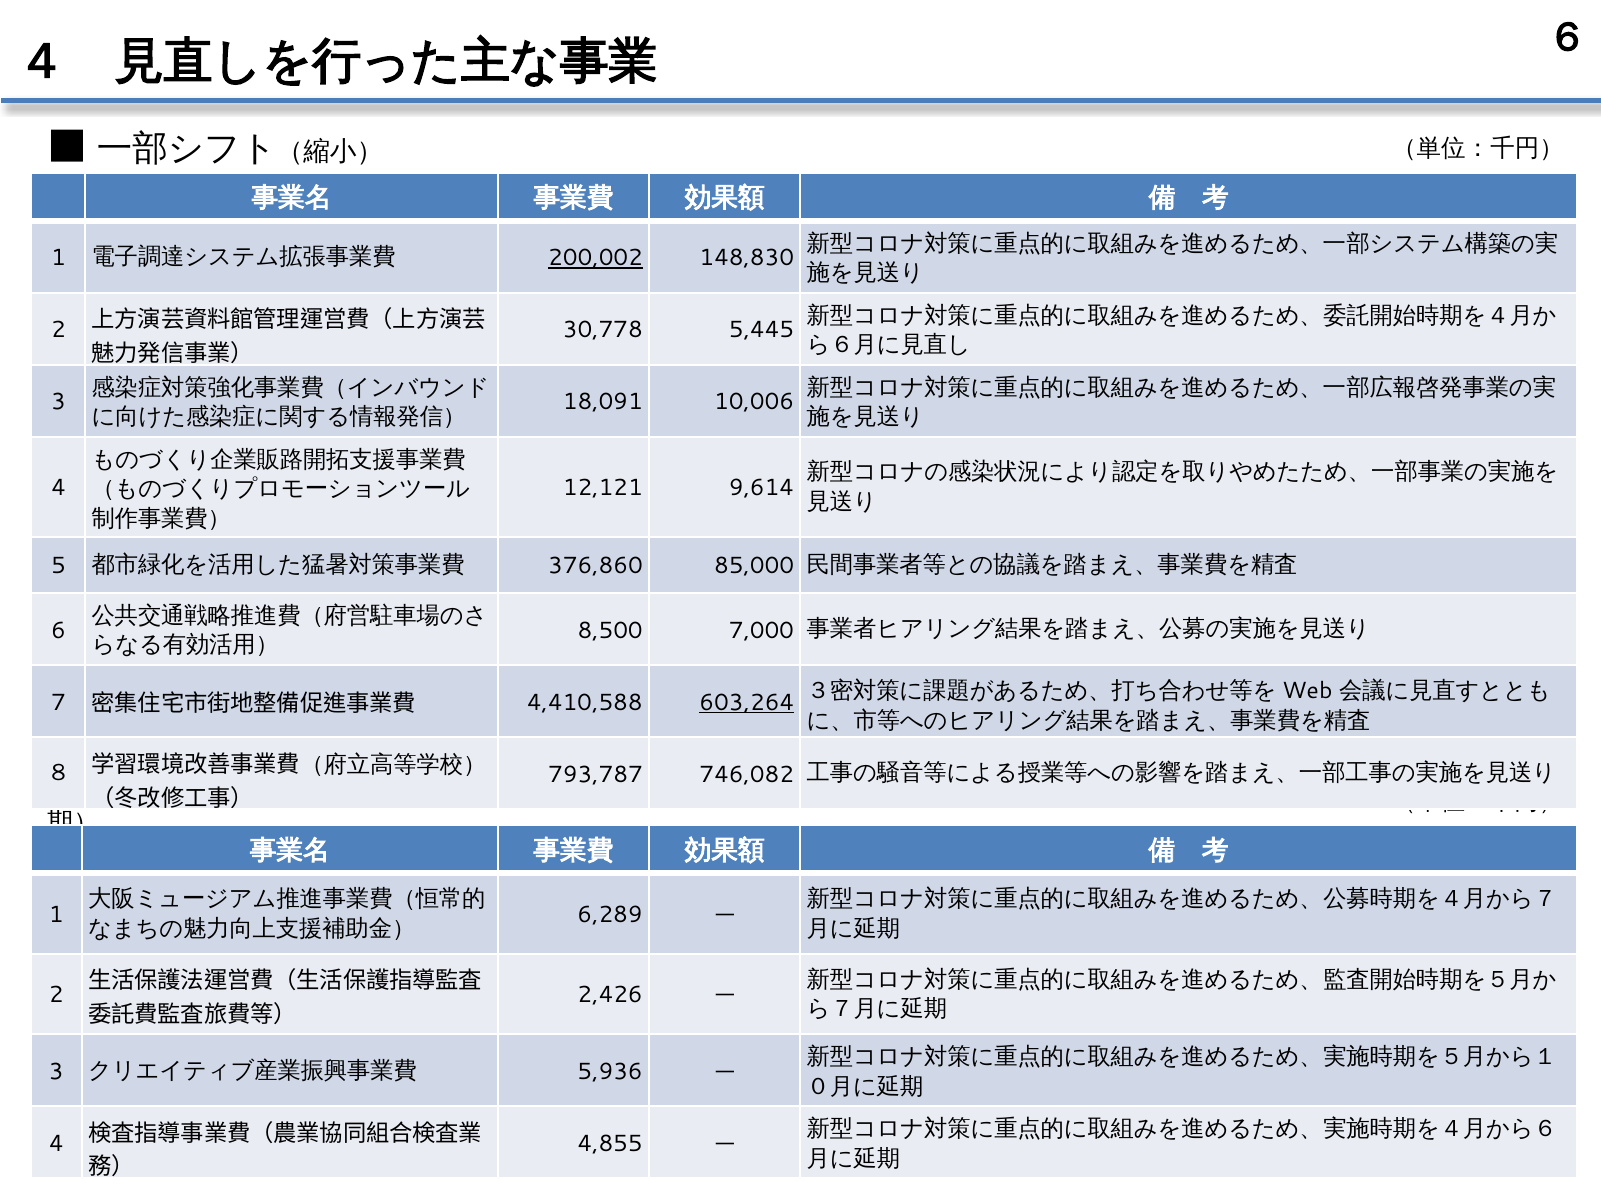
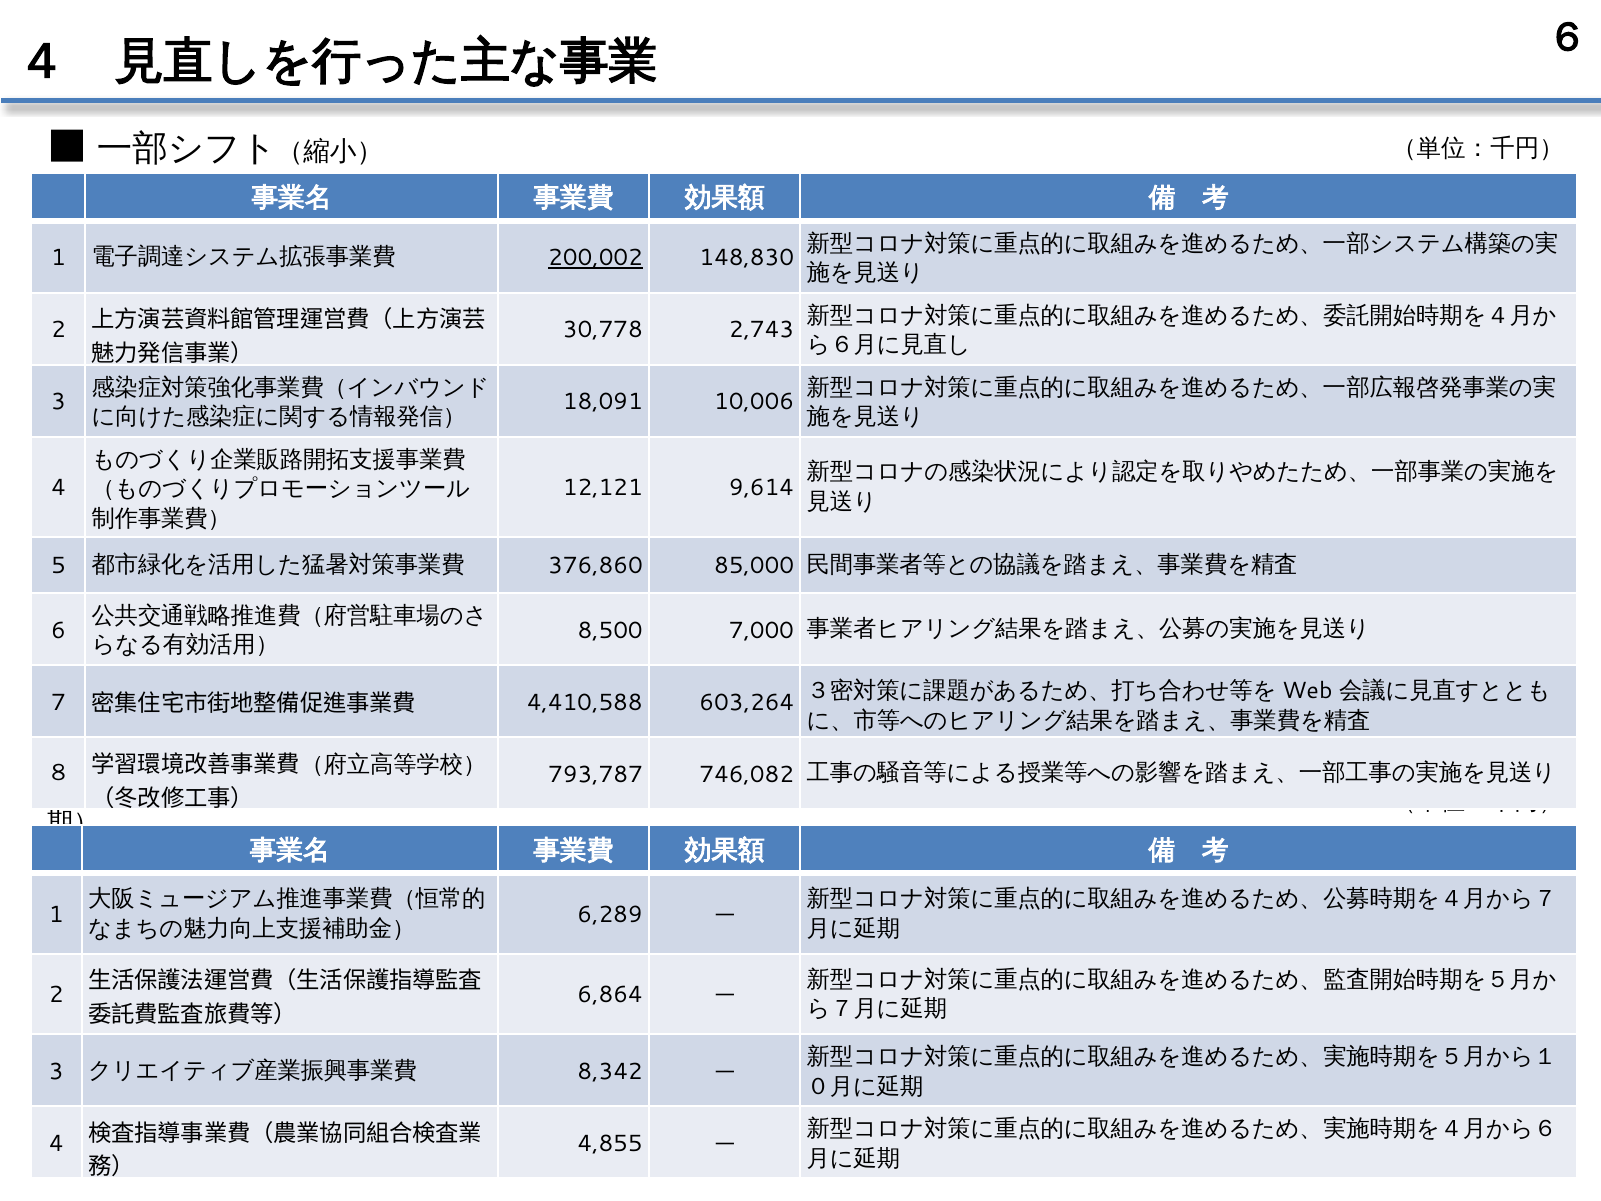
5,445: 5,445 -> 2,743
603,264 underline: present -> none
2,426: 2,426 -> 6,864
5,936: 5,936 -> 8,342
